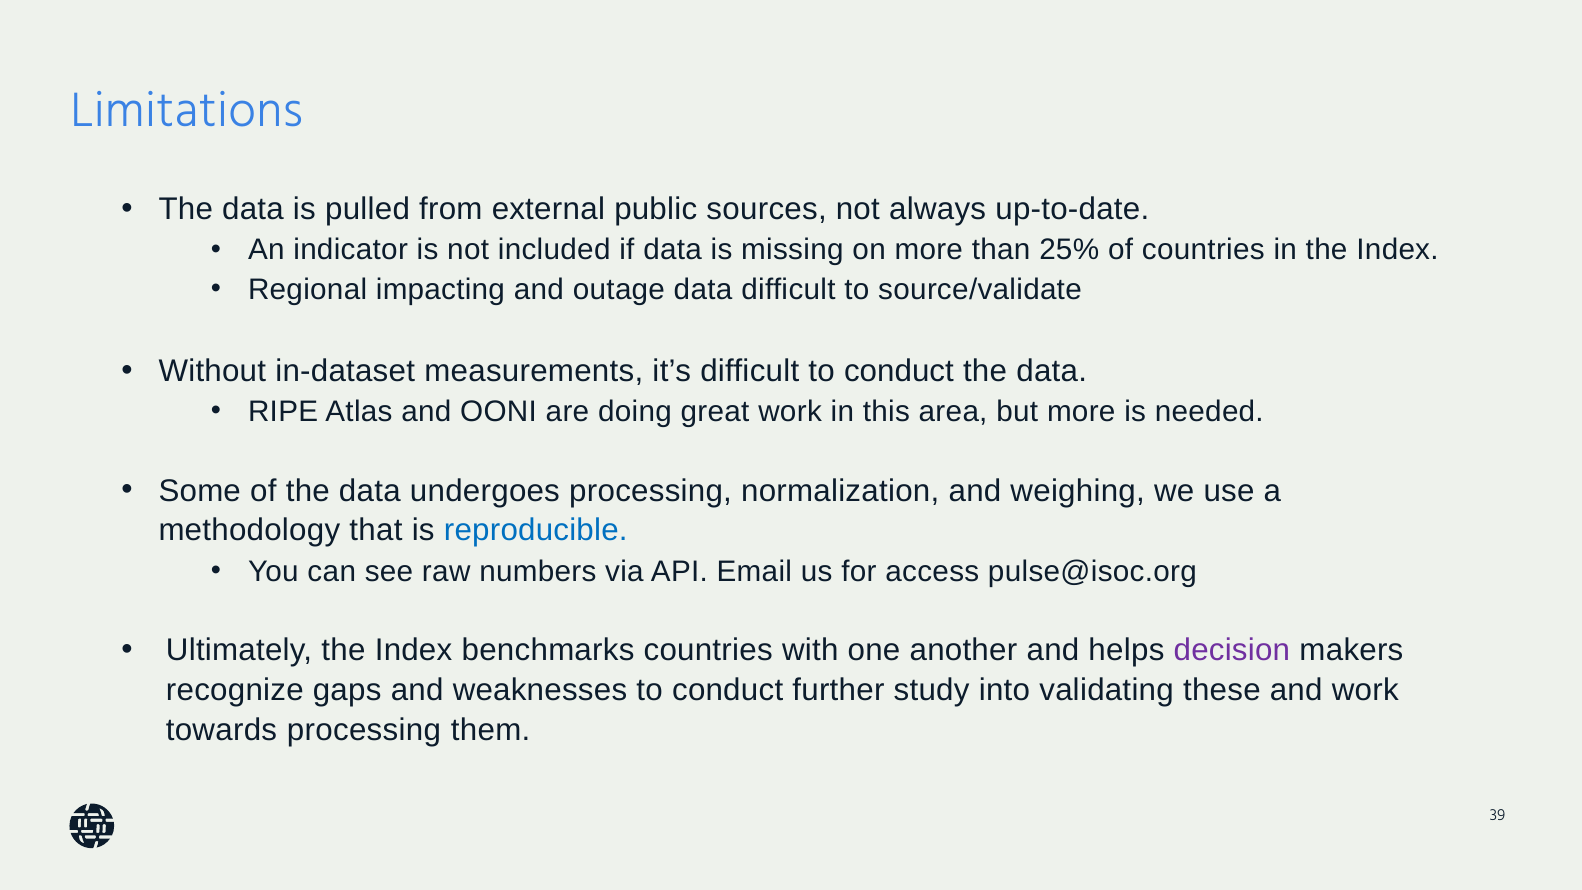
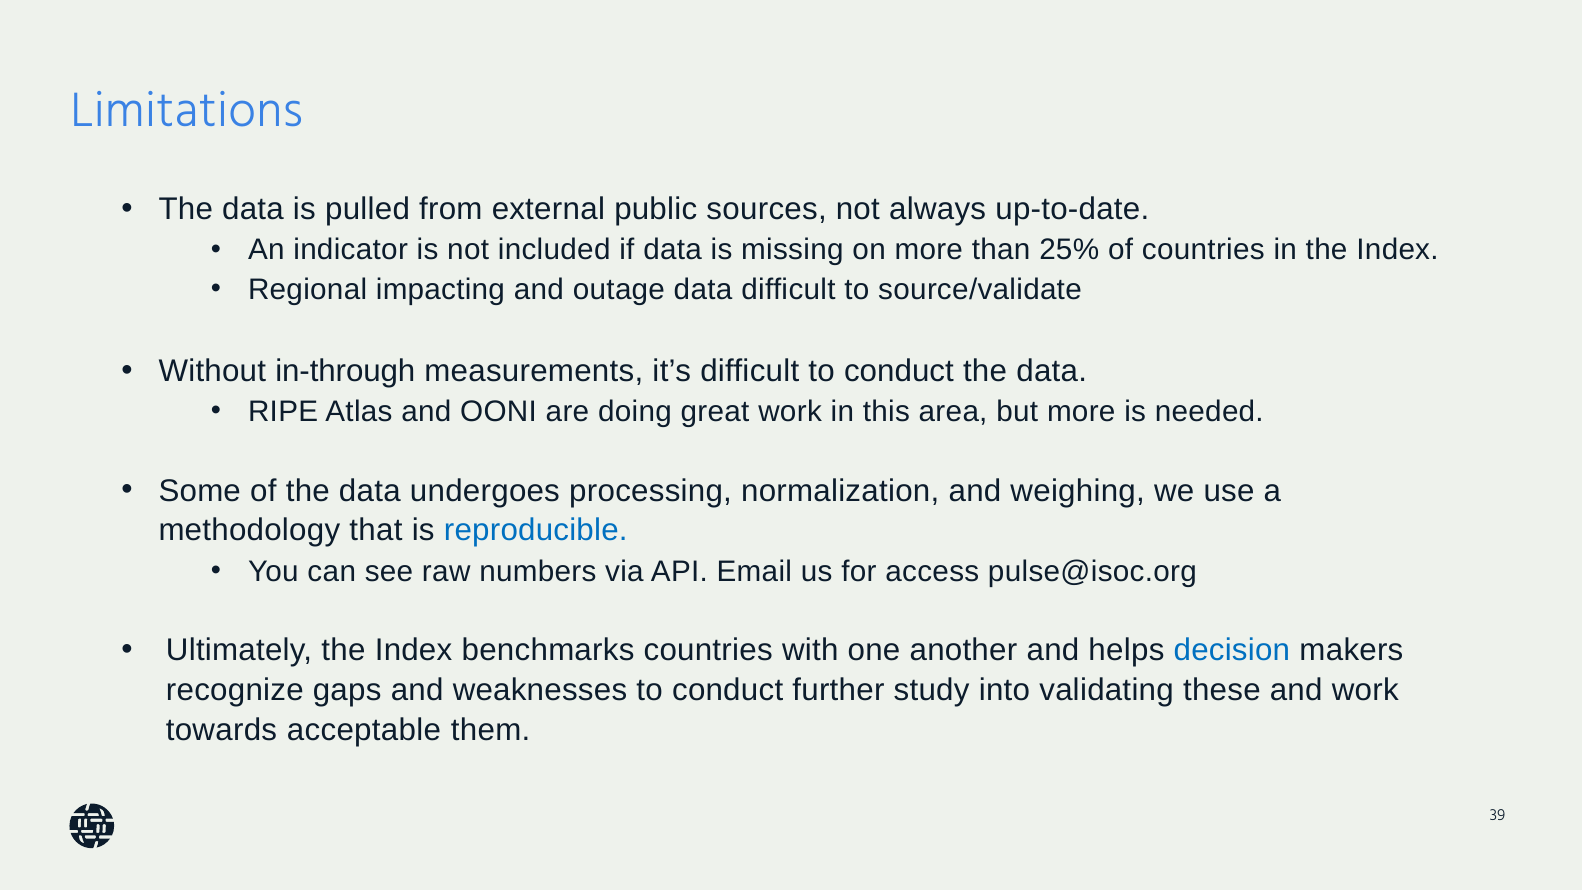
in-dataset: in-dataset -> in-through
decision colour: purple -> blue
towards processing: processing -> acceptable
